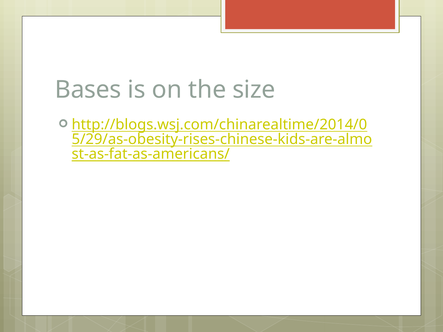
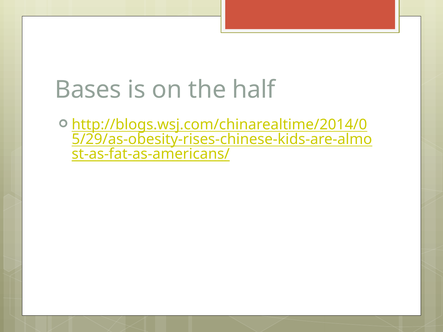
size: size -> half
